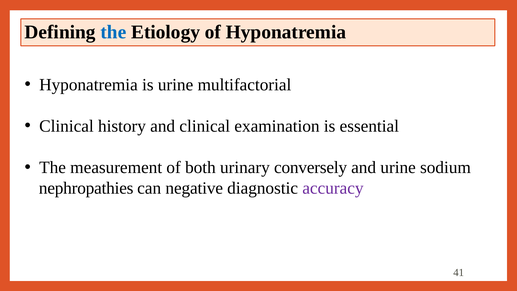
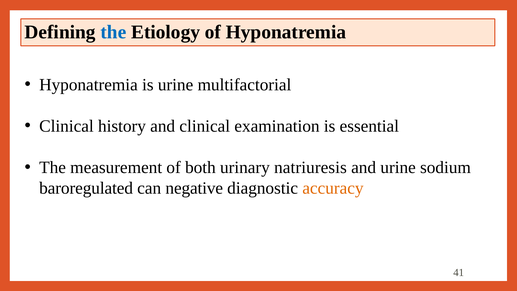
conversely: conversely -> natriuresis
nephropathies: nephropathies -> baroregulated
accuracy colour: purple -> orange
